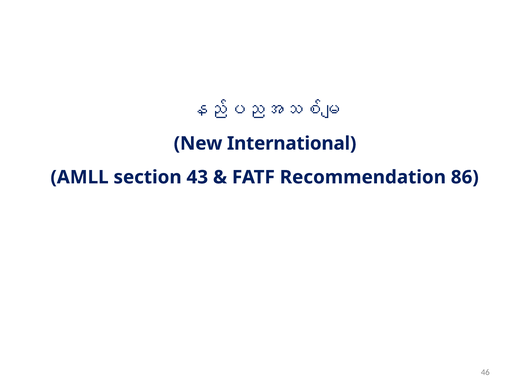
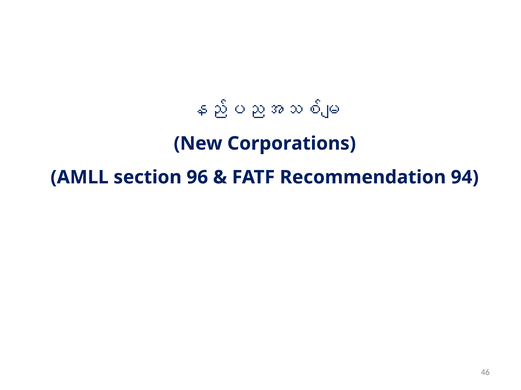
International: International -> Corporations
43: 43 -> 96
86: 86 -> 94
